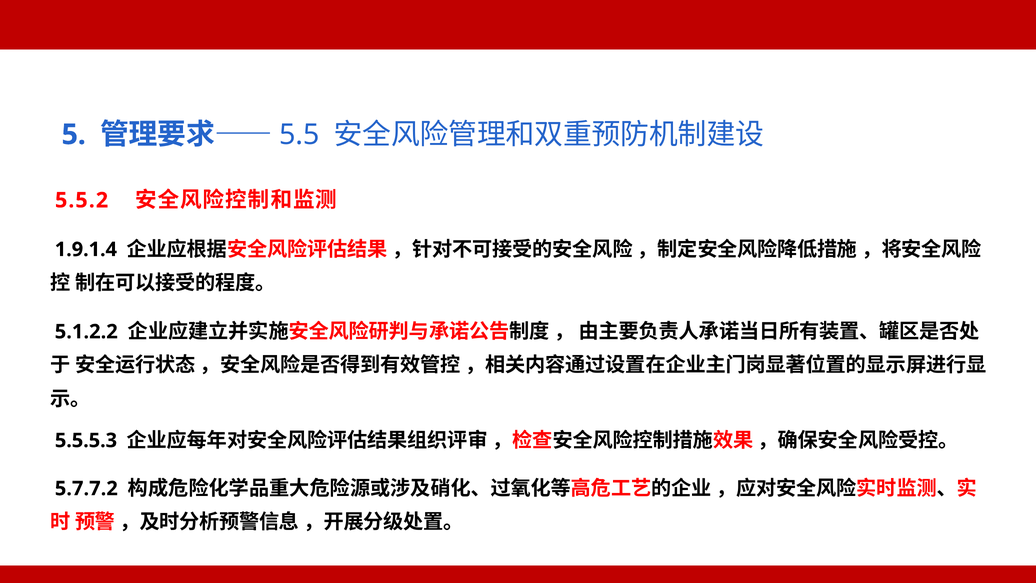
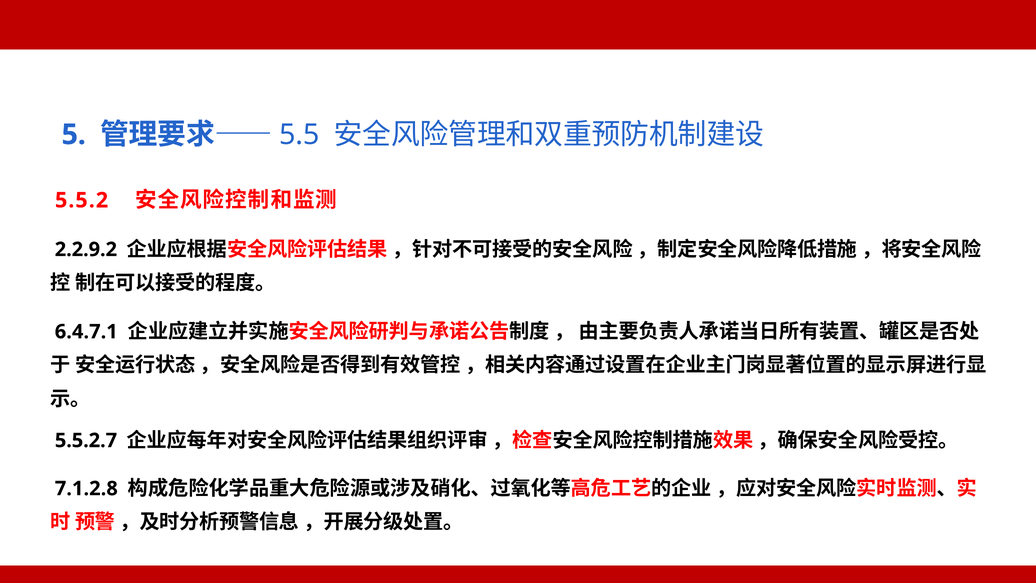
1.9.1.4: 1.9.1.4 -> 2.2.9.2
5.1.2.2: 5.1.2.2 -> 6.4.7.1
5.5.5.3: 5.5.5.3 -> 5.5.2.7
5.7.7.2: 5.7.7.2 -> 7.1.2.8
